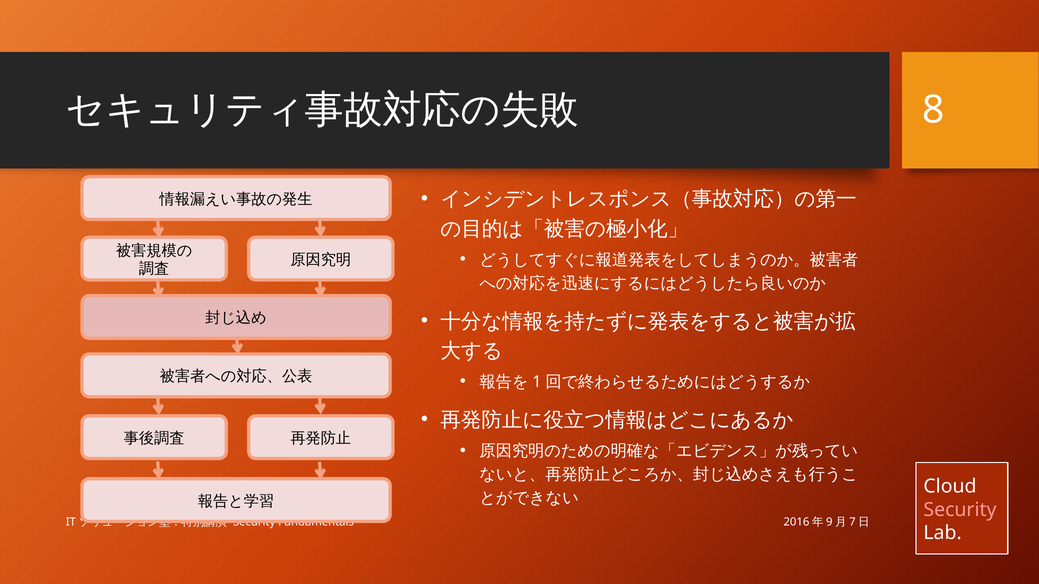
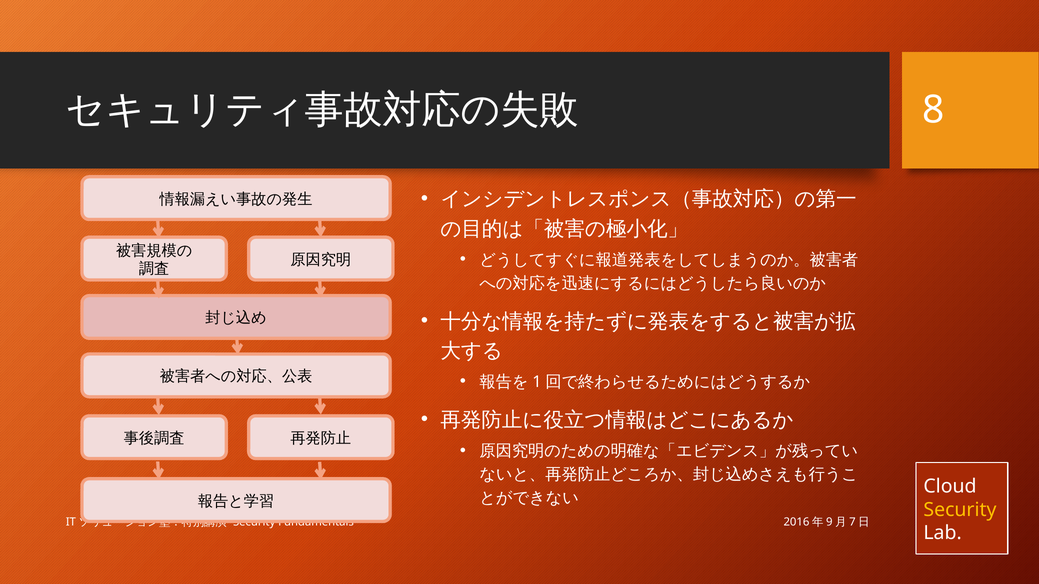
Security at (960, 510) colour: pink -> yellow
